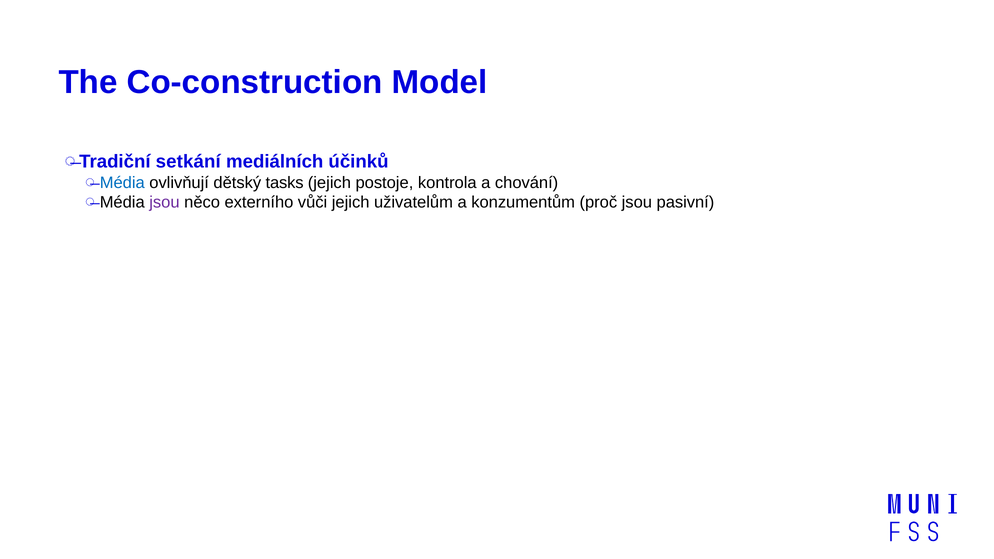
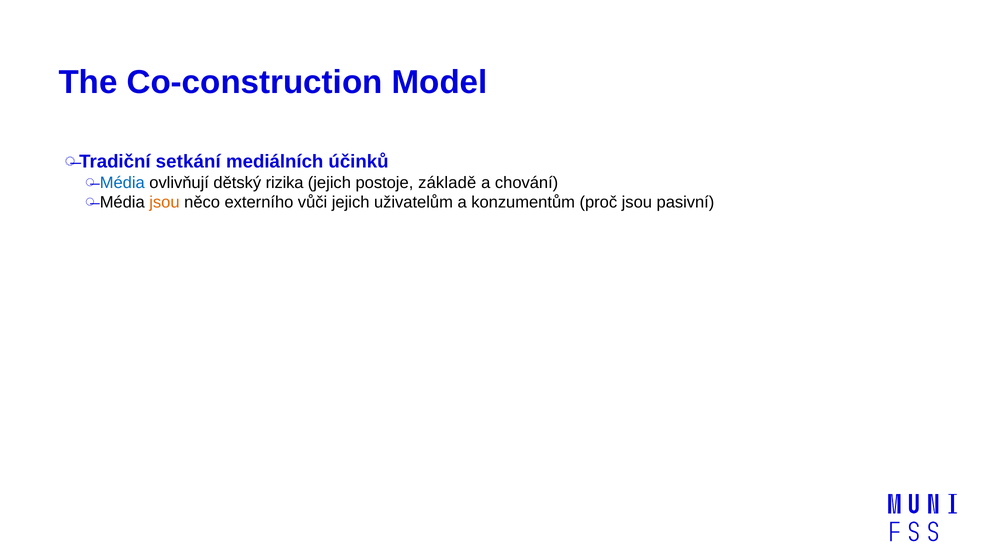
tasks: tasks -> rizika
kontrola: kontrola -> základě
jsou at (164, 202) colour: purple -> orange
